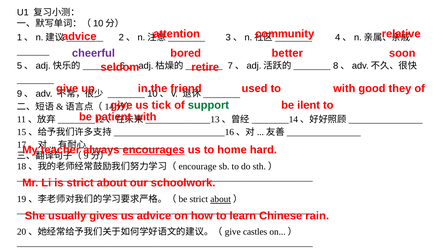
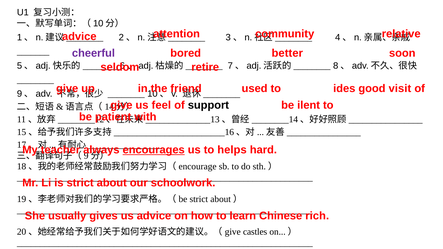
to with: with -> ides
they: they -> visit
tick: tick -> feel
support colour: green -> black
home: home -> helps
about at (221, 199) underline: present -> none
rain: rain -> rich
